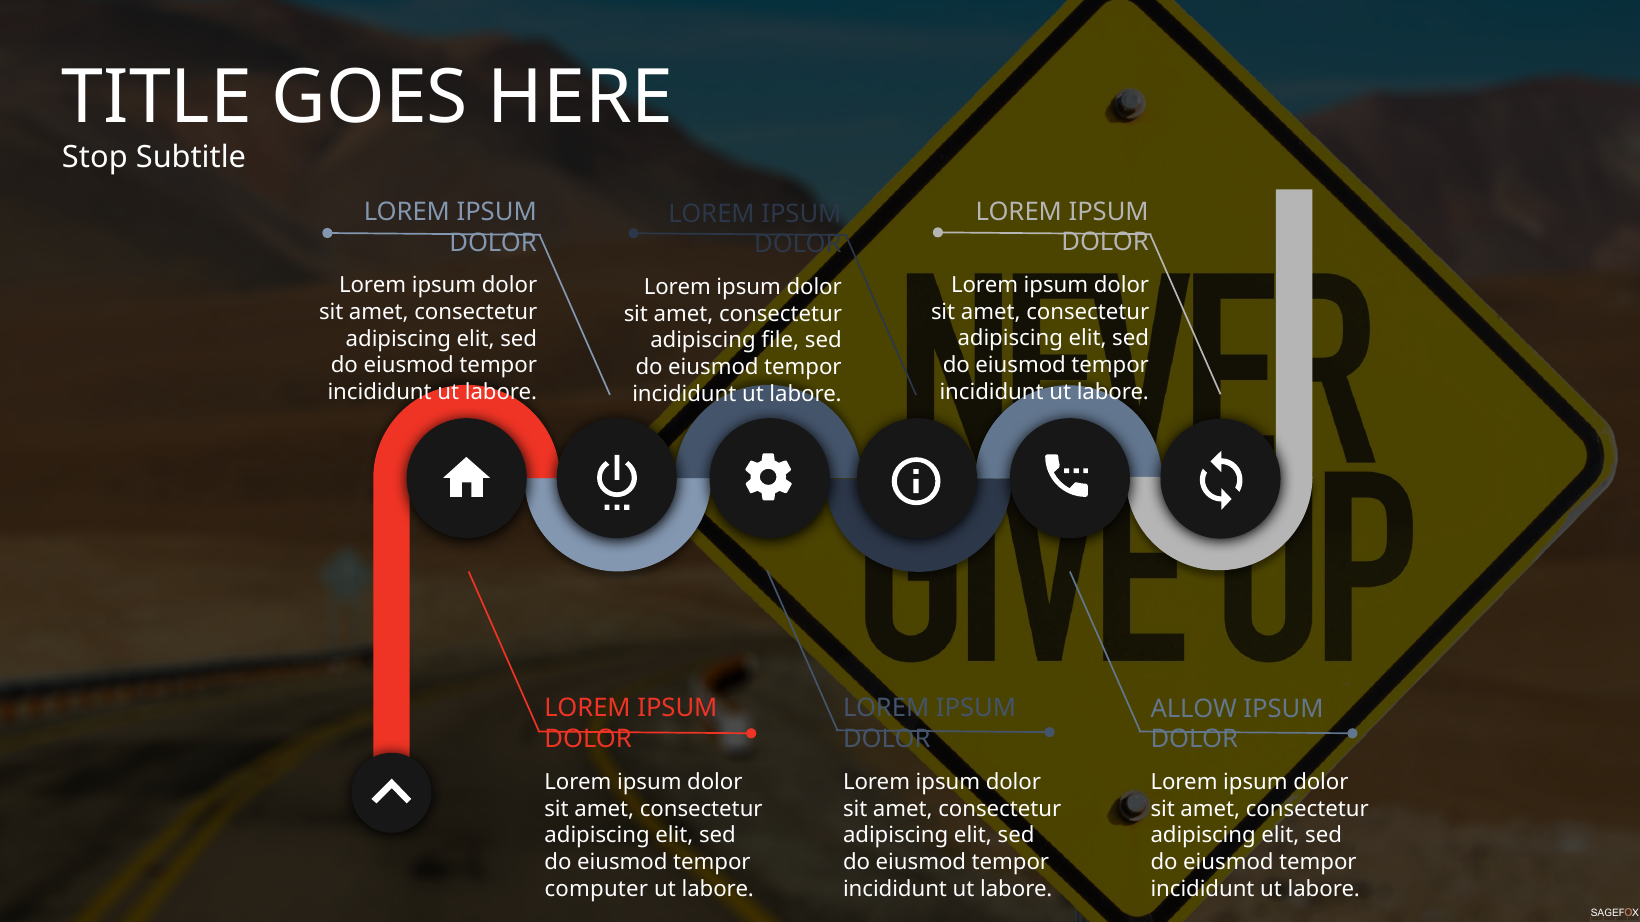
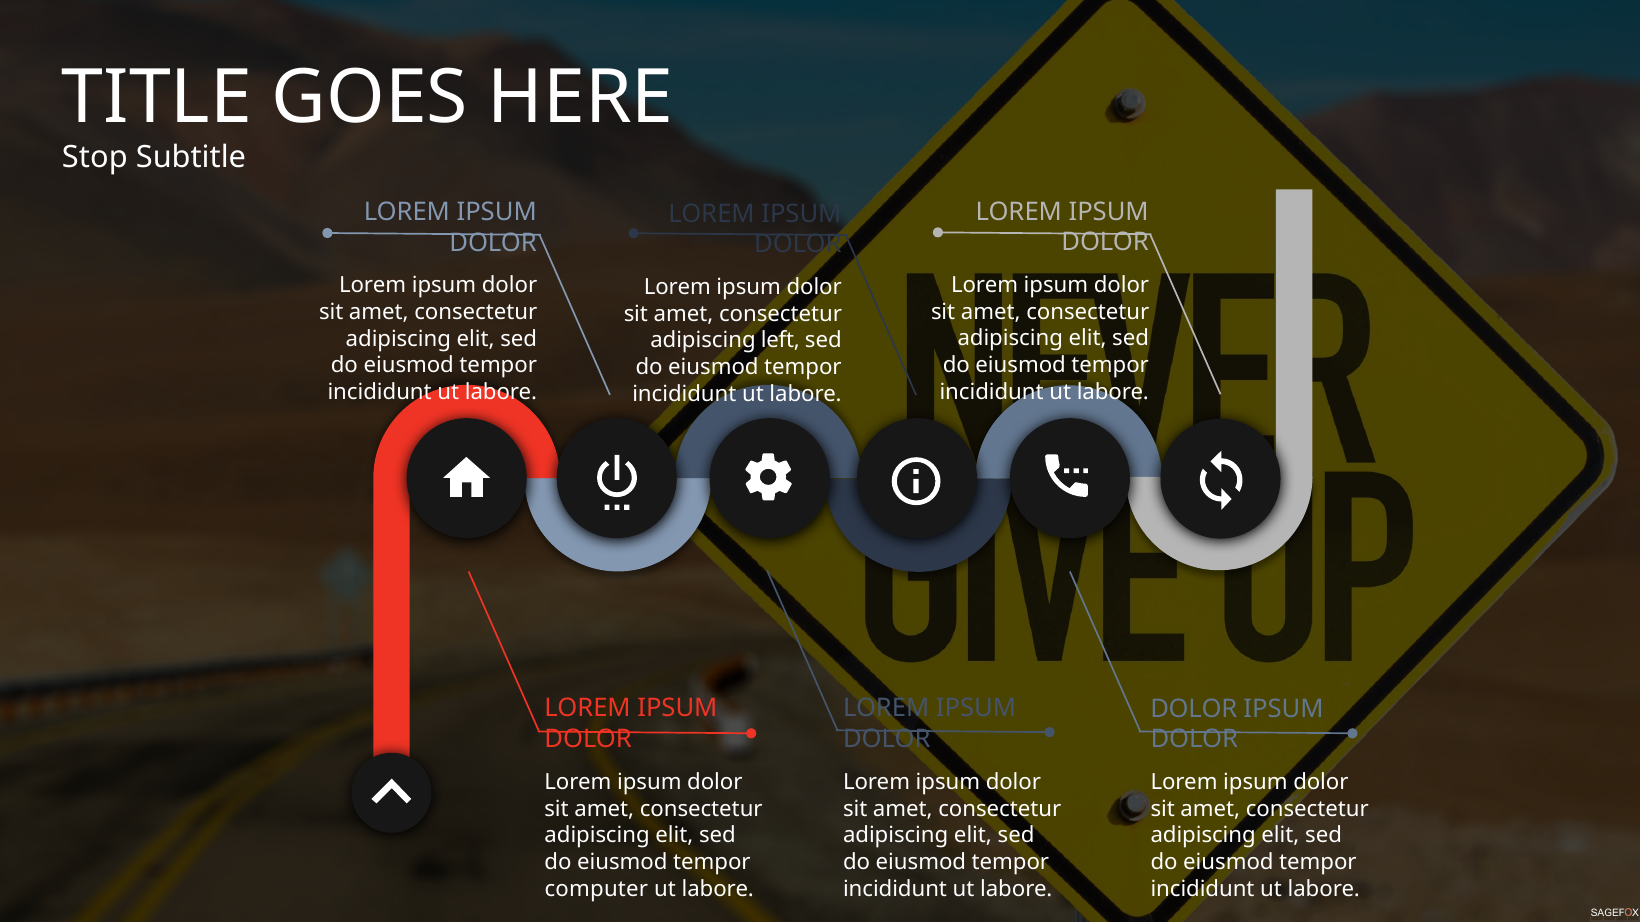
file: file -> left
ALLOW at (1194, 709): ALLOW -> DOLOR
